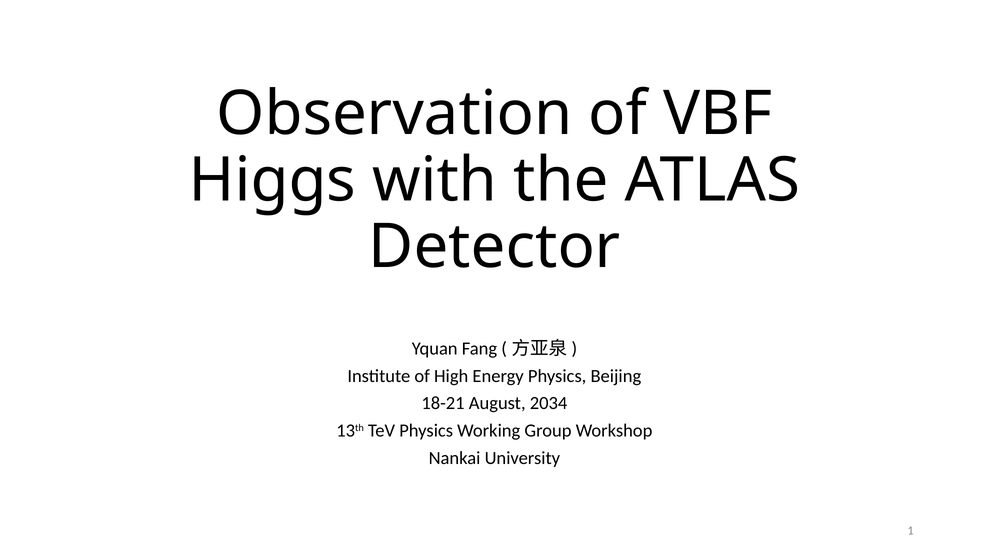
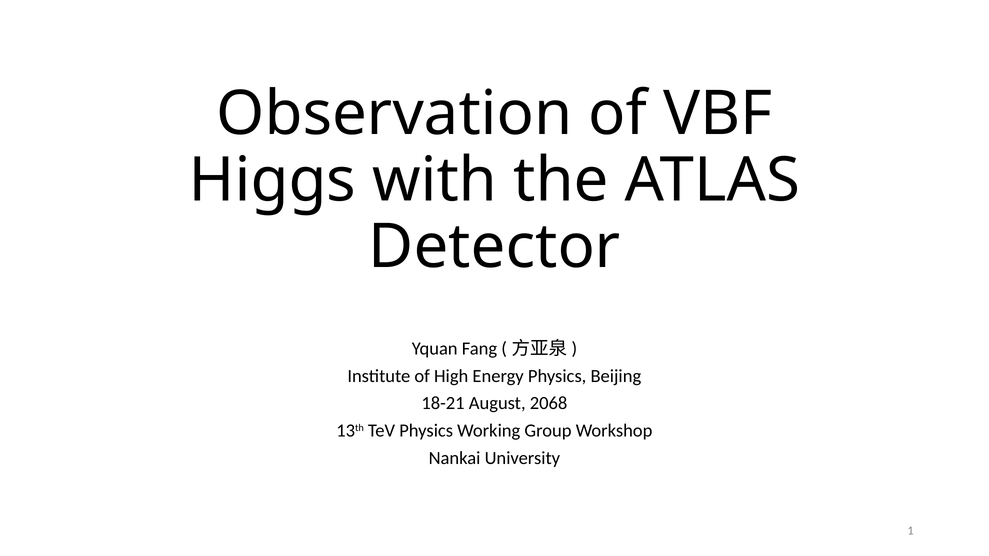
2034: 2034 -> 2068
